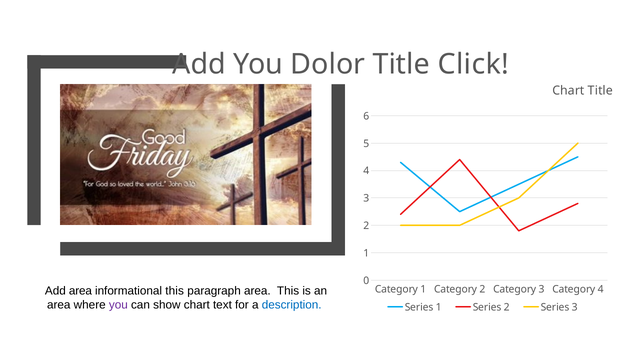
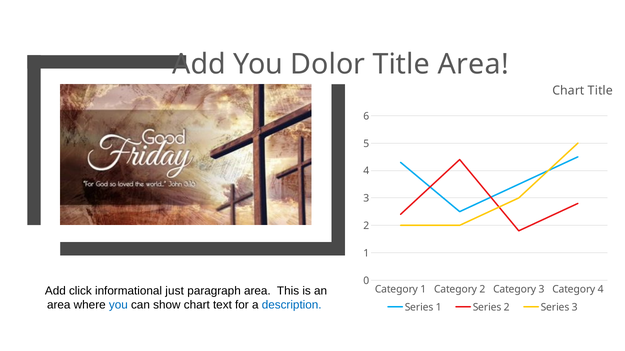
Title Click: Click -> Area
Add area: area -> click
informational this: this -> just
you at (118, 305) colour: purple -> blue
